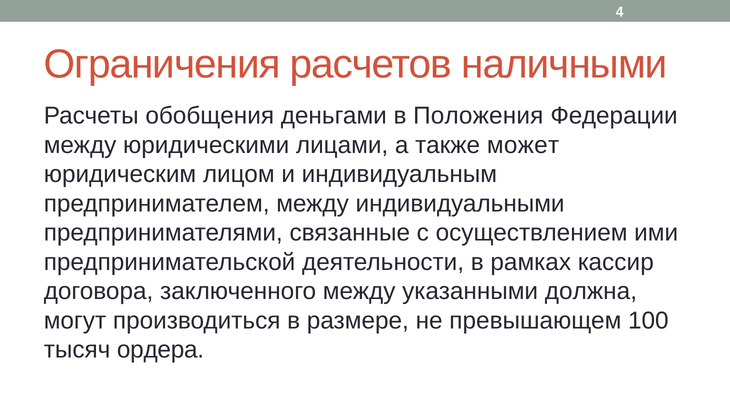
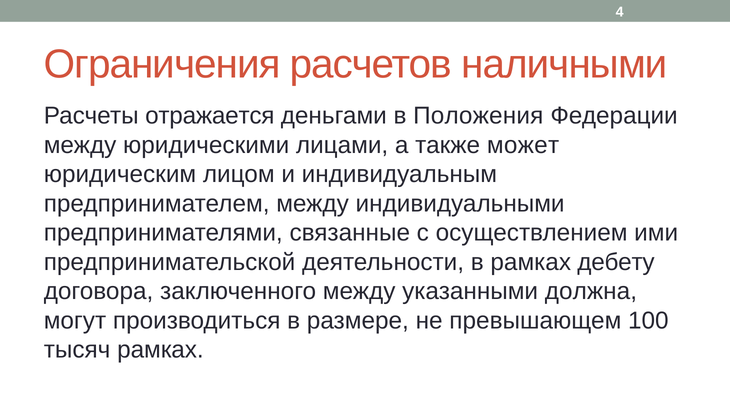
обобщения: обобщения -> отражается
кассир: кассир -> дебету
тысяч ордера: ордера -> рамках
